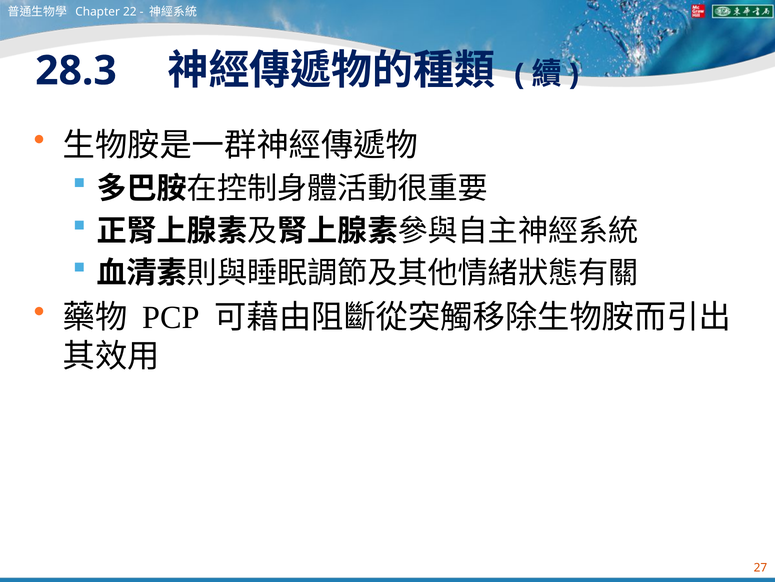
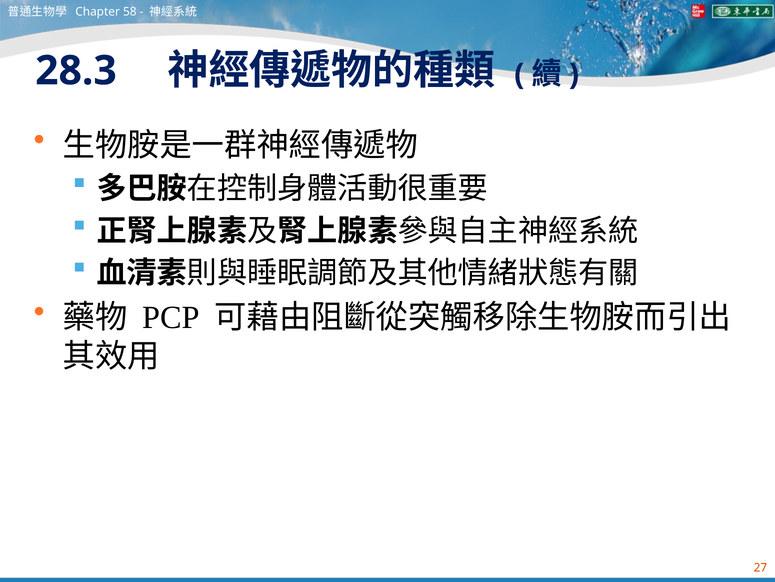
22: 22 -> 58
